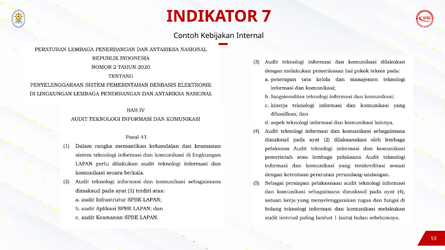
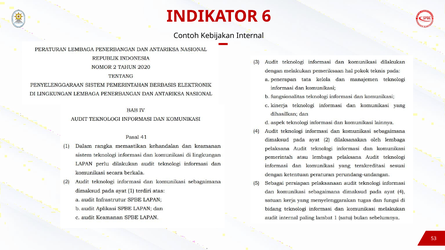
7: 7 -> 6
